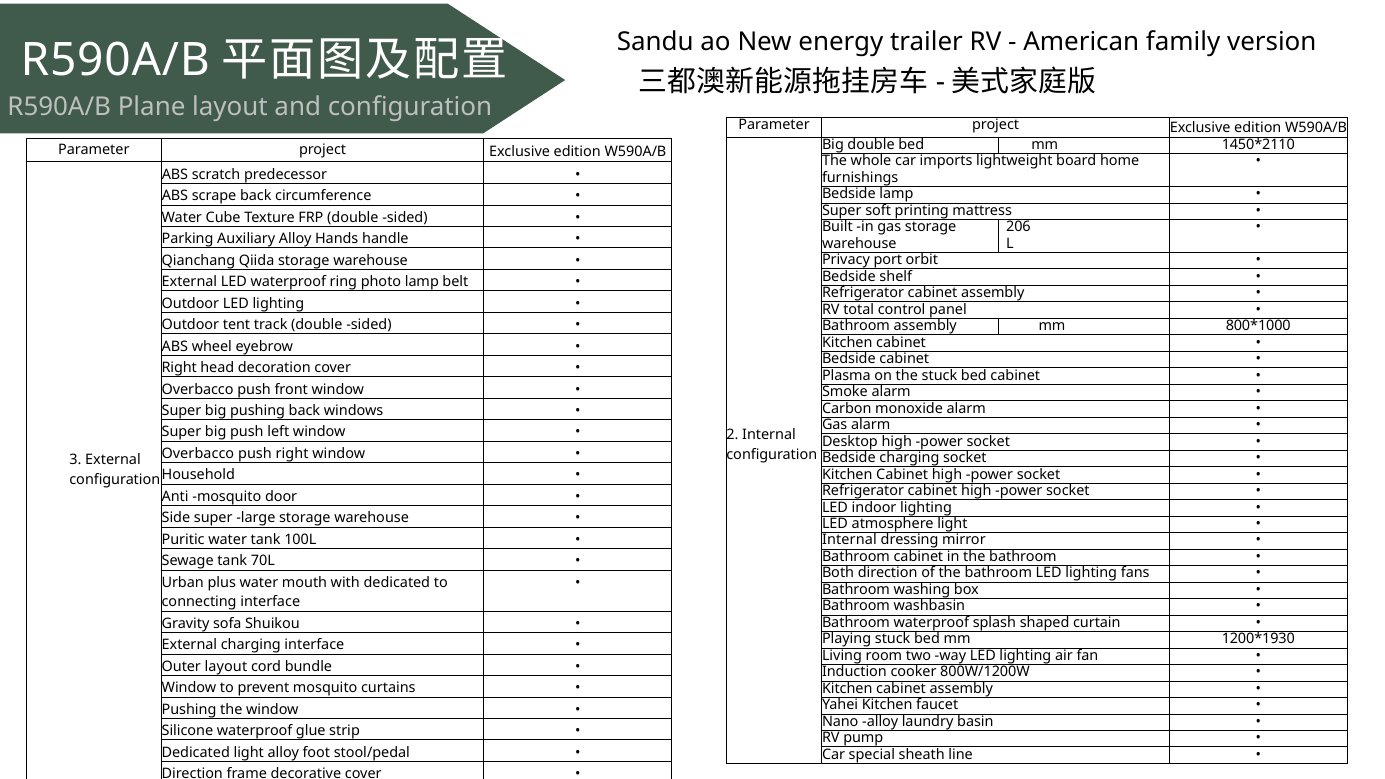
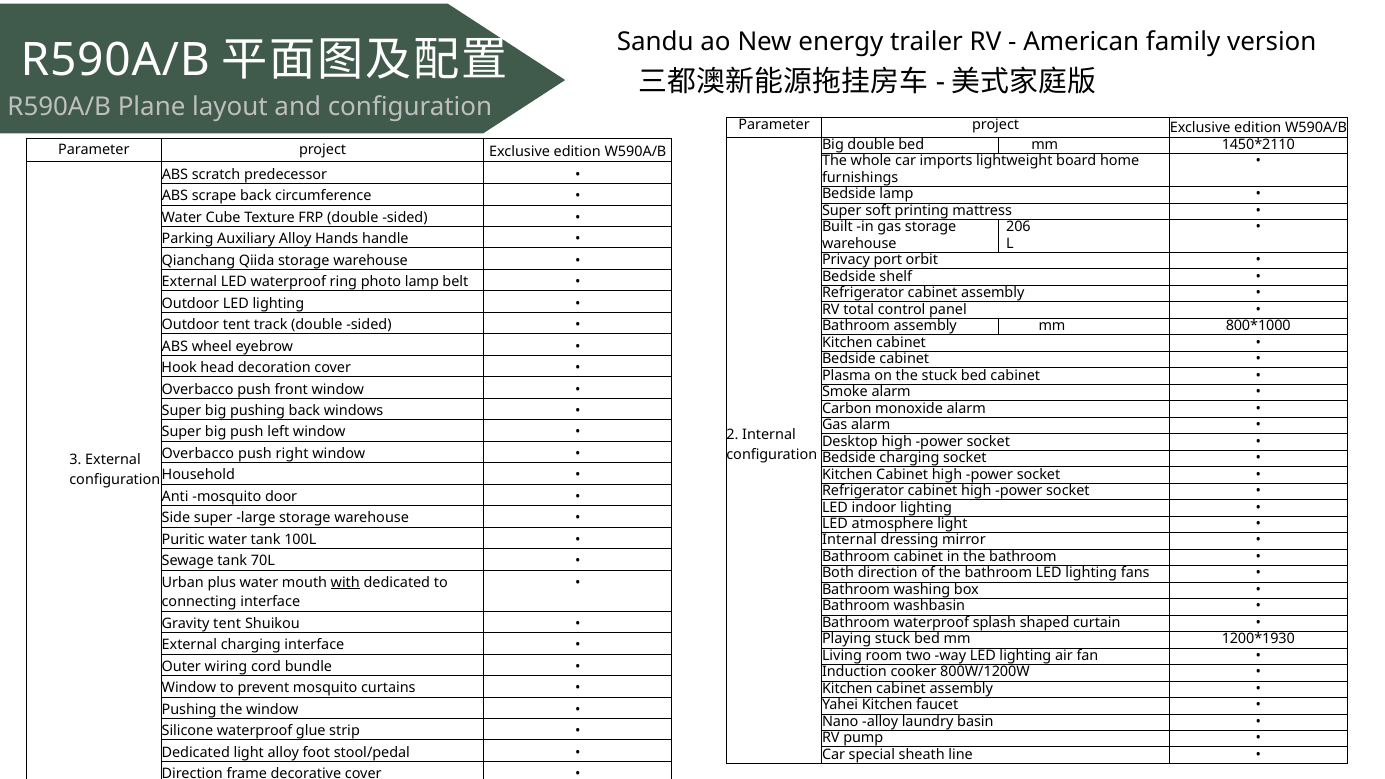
Right at (179, 368): Right -> Hook
with underline: none -> present
Gravity sofa: sofa -> tent
Outer layout: layout -> wiring
